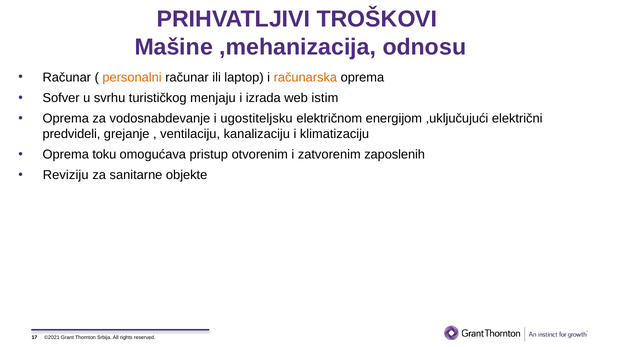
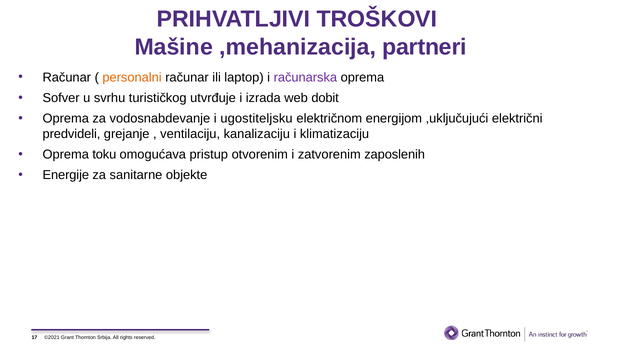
odnosu: odnosu -> partneri
računarska colour: orange -> purple
menjaju: menjaju -> utvrđuje
istim: istim -> dobit
Reviziju: Reviziju -> Energije
